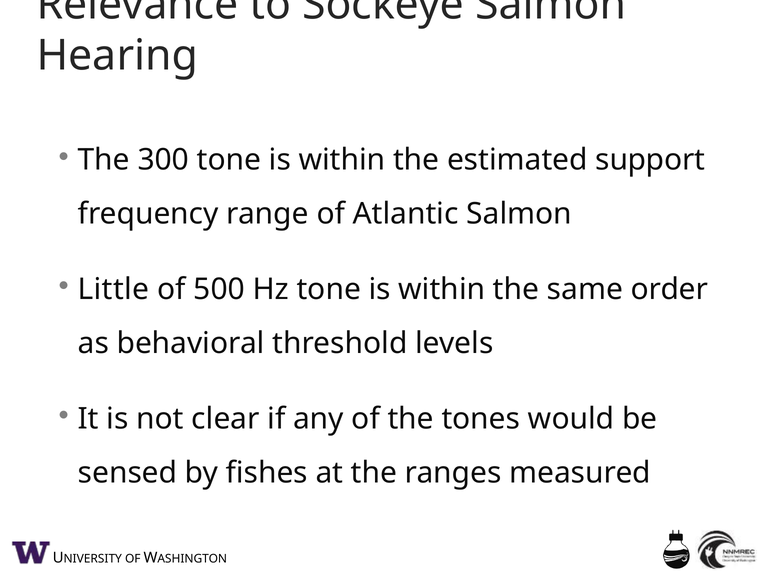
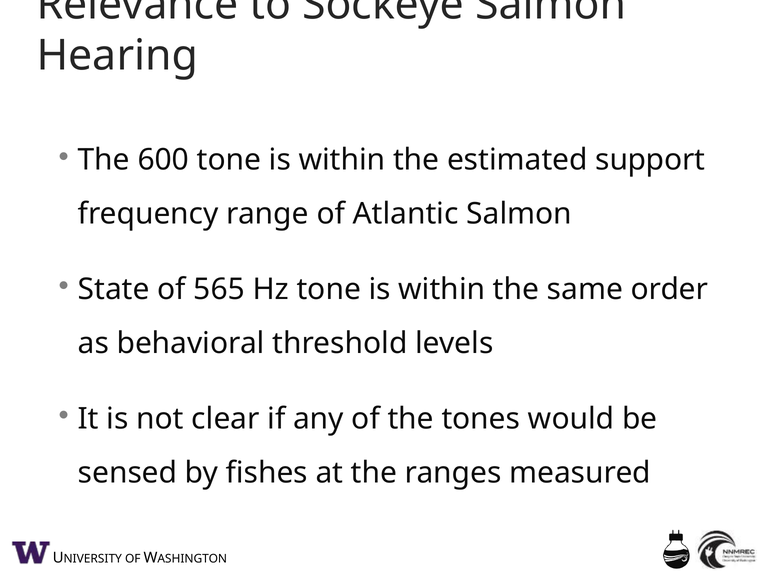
300: 300 -> 600
Little: Little -> State
500: 500 -> 565
